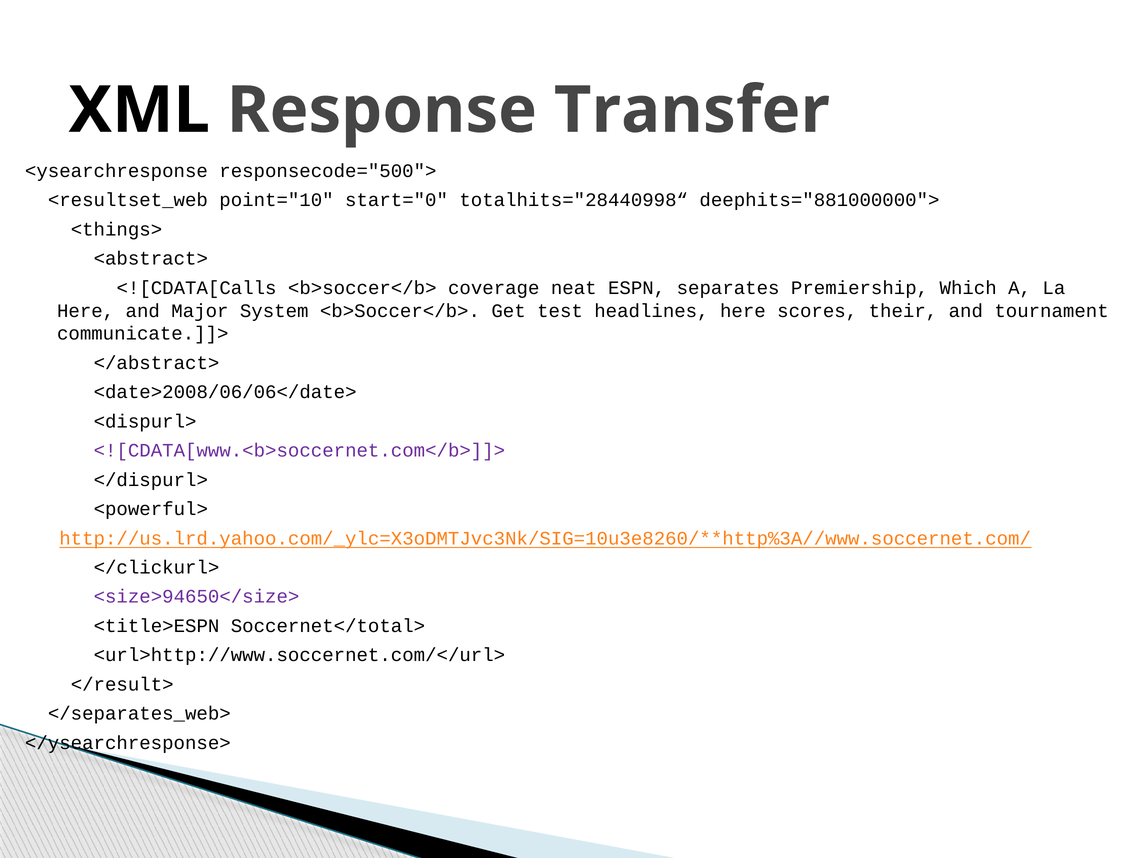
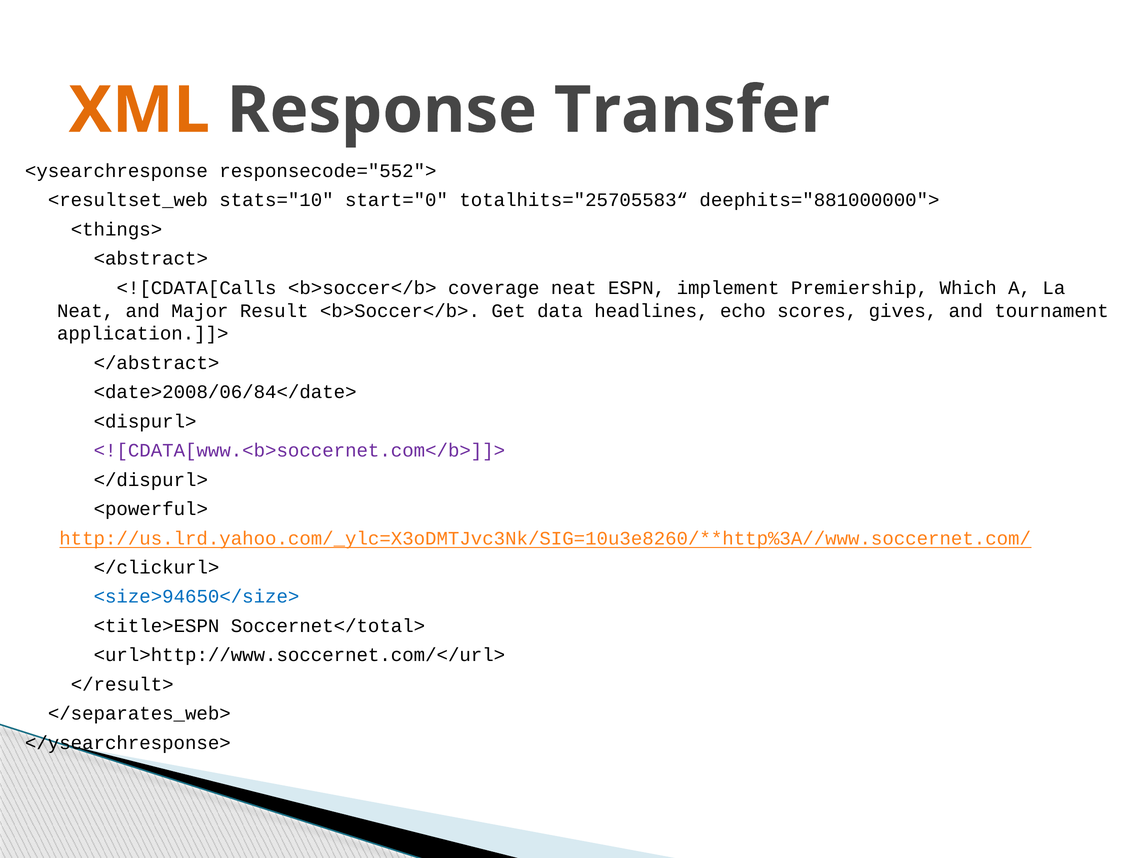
XML colour: black -> orange
responsecode="500">: responsecode="500"> -> responsecode="552">
point="10: point="10 -> stats="10
totalhits="28440998“: totalhits="28440998“ -> totalhits="25705583“
separates: separates -> implement
Here at (86, 311): Here -> Neat
System: System -> Result
test: test -> data
headlines here: here -> echo
their: their -> gives
communicate.]]>: communicate.]]> -> application.]]>
<date>2008/06/06</date>: <date>2008/06/06</date> -> <date>2008/06/84</date>
<size>94650</size> colour: purple -> blue
